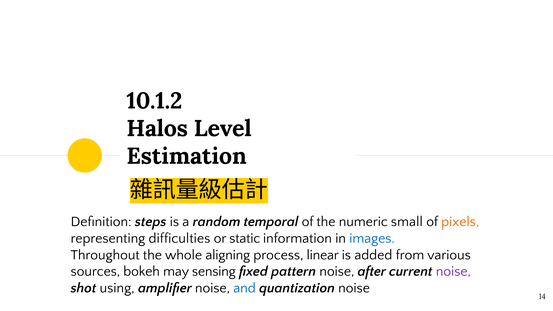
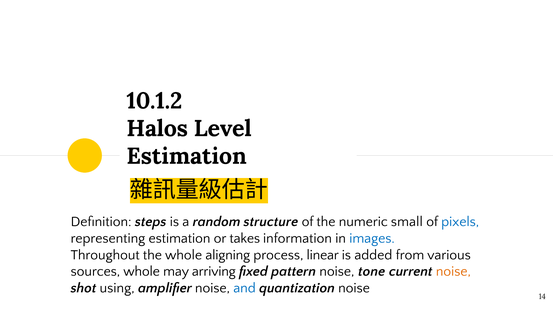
temporal: temporal -> structure
pixels colour: orange -> blue
representing difficulties: difficulties -> estimation
static: static -> takes
sources bokeh: bokeh -> whole
sensing: sensing -> arriving
after: after -> tone
noise at (453, 271) colour: purple -> orange
